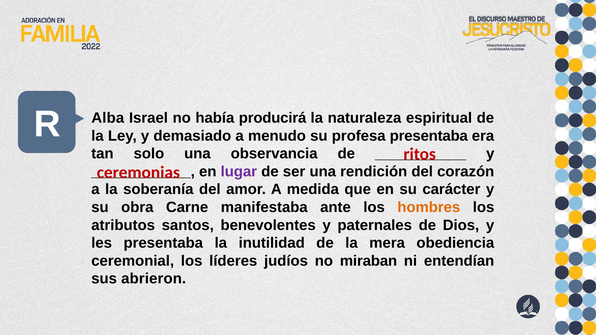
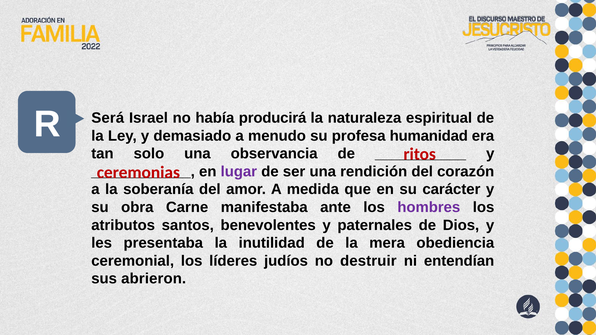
Alba: Alba -> Será
profesa presentaba: presentaba -> humanidad
hombres colour: orange -> purple
miraban: miraban -> destruir
